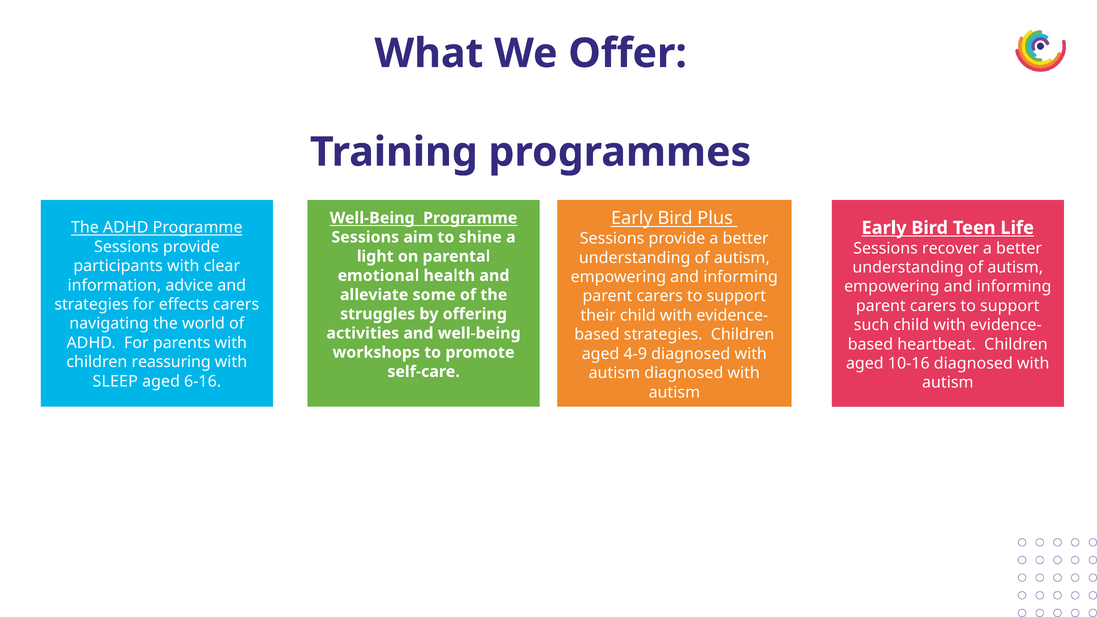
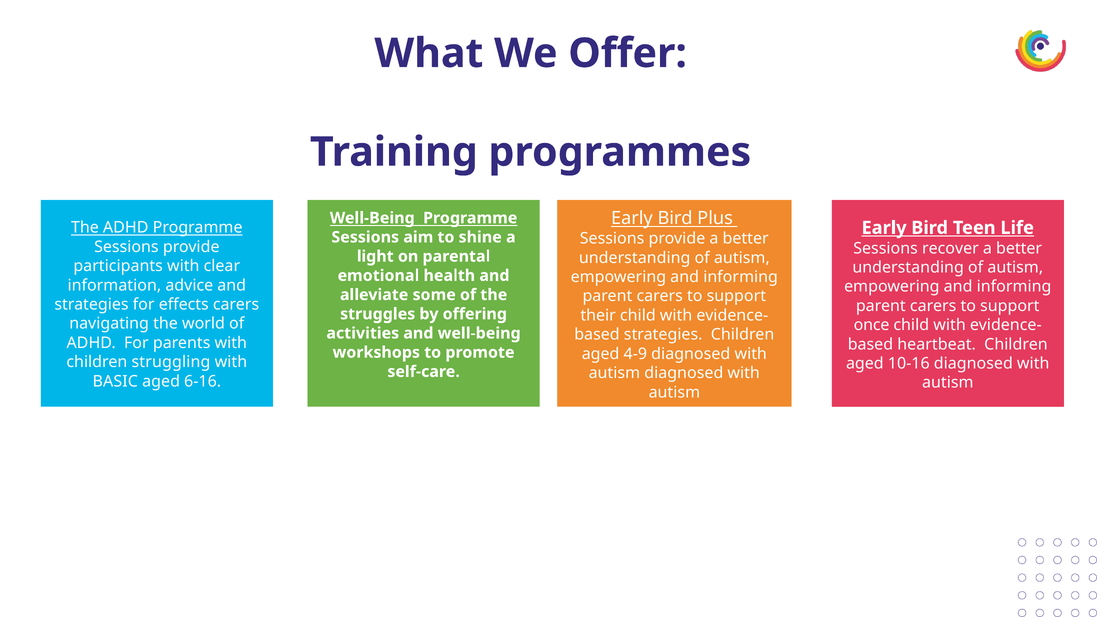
such: such -> once
reassuring: reassuring -> struggling
SLEEP: SLEEP -> BASIC
